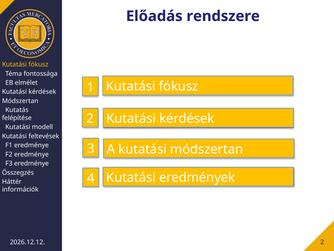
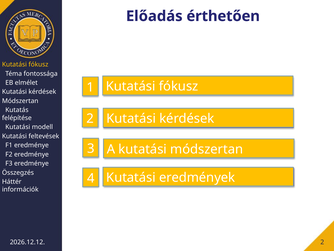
rendszere: rendszere -> érthetően
